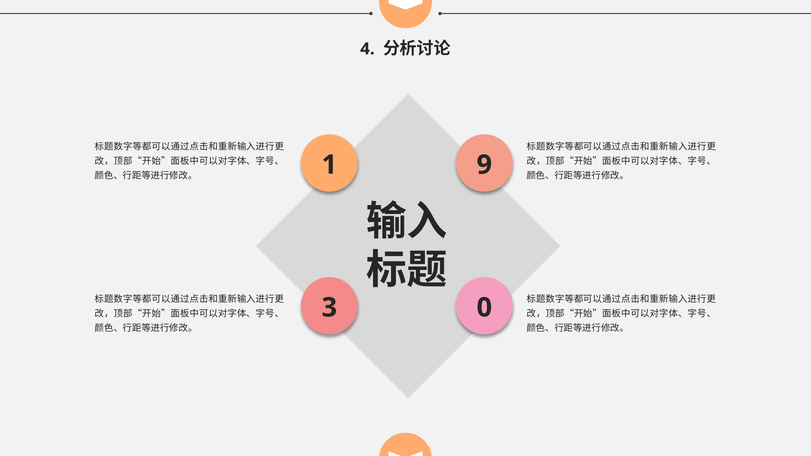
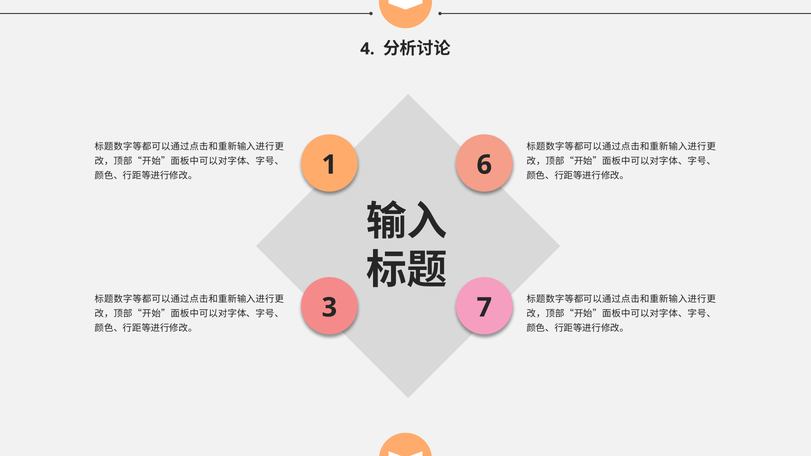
9: 9 -> 6
0: 0 -> 7
